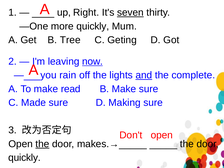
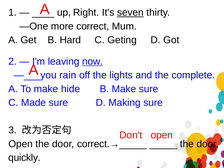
more quickly: quickly -> correct
Tree: Tree -> Hard
and underline: present -> none
read: read -> hide
the at (42, 144) underline: present -> none
makes.→_____: makes.→_____ -> correct.→_____
